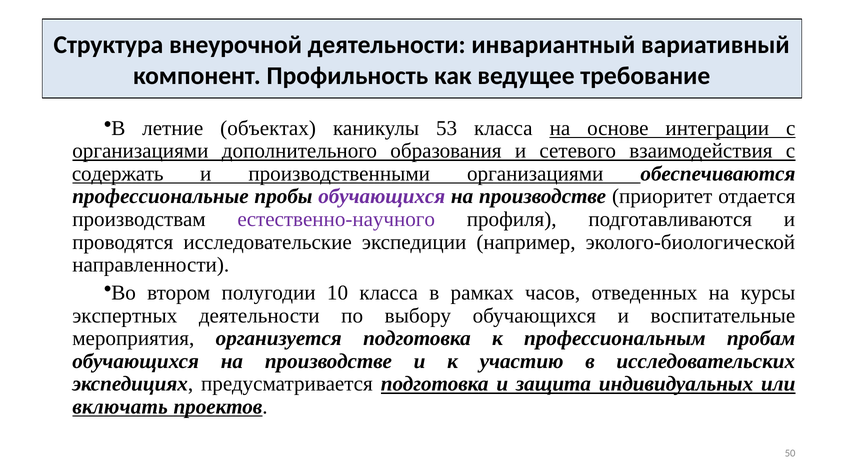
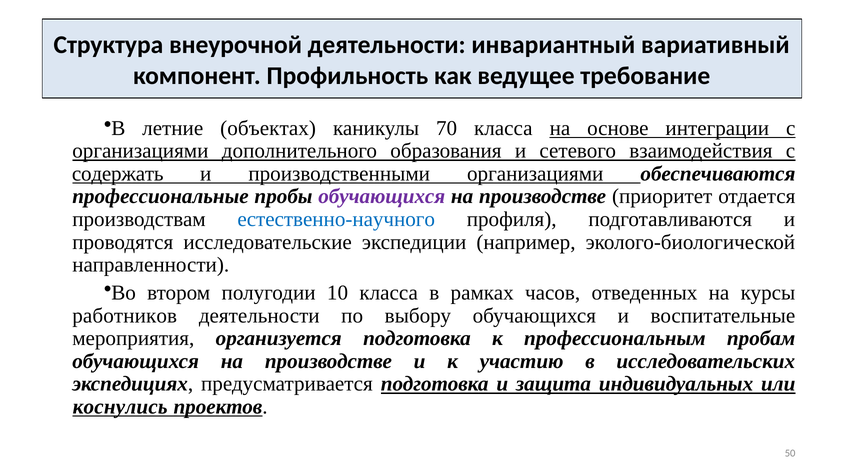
53: 53 -> 70
естественно-научного colour: purple -> blue
экспертных: экспертных -> работников
включать: включать -> коснулись
